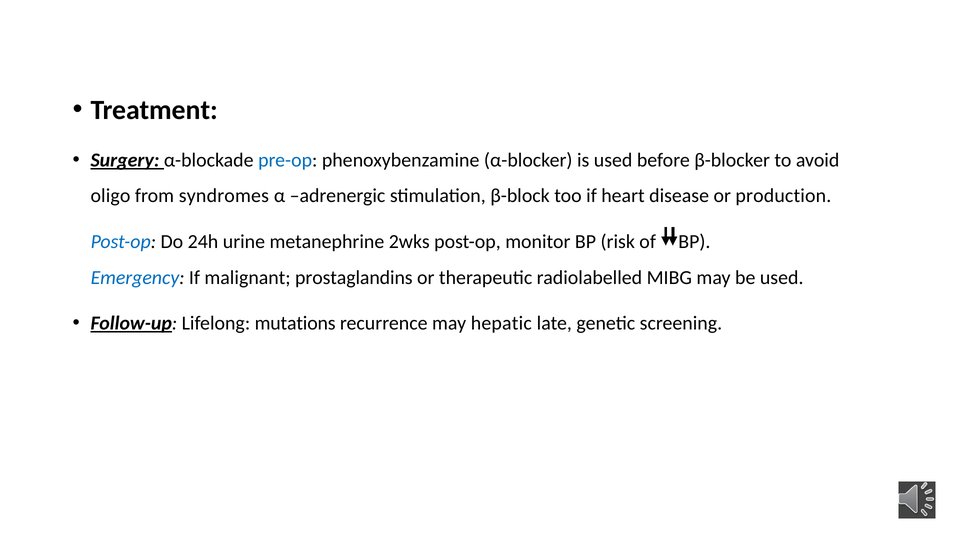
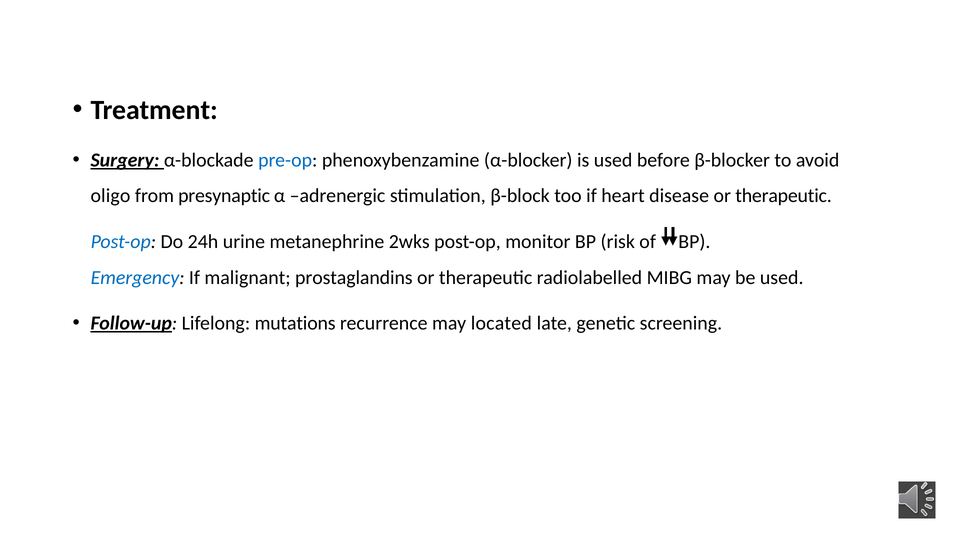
syndromes: syndromes -> presynaptic
disease or production: production -> therapeutic
hepatic: hepatic -> located
